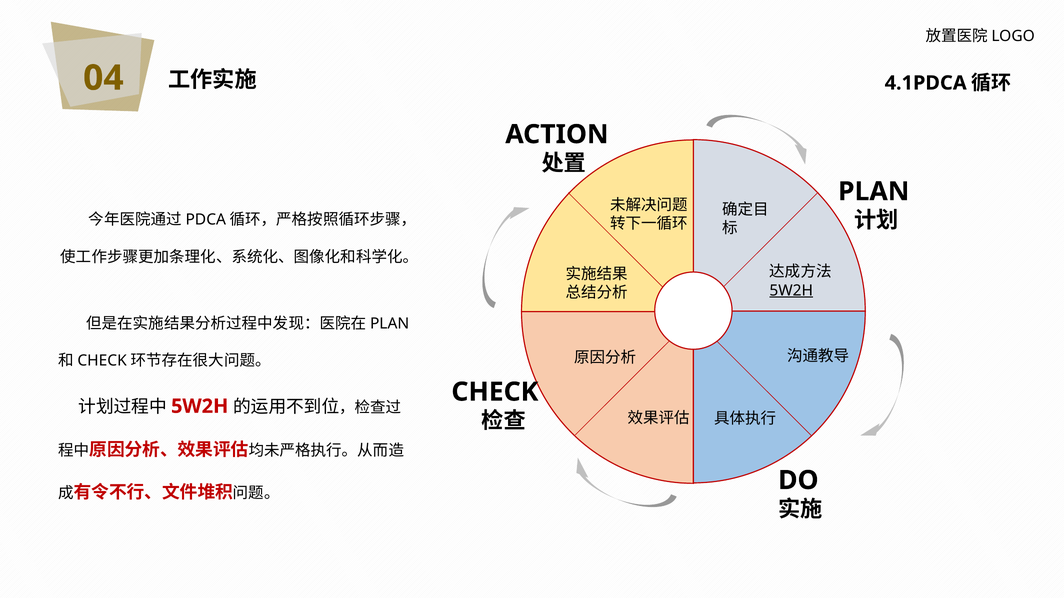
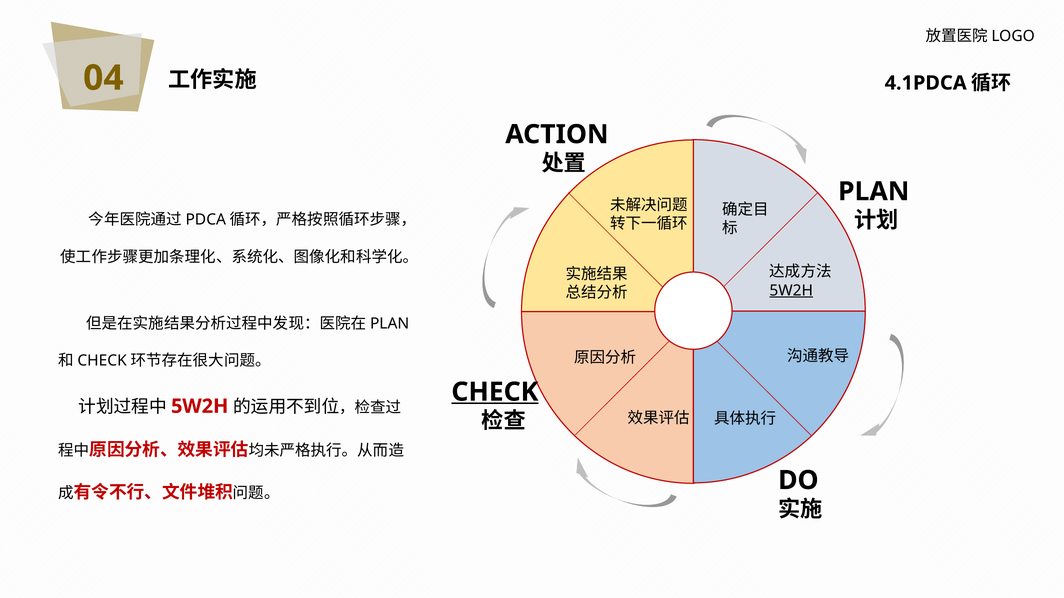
CHECK underline: none -> present
